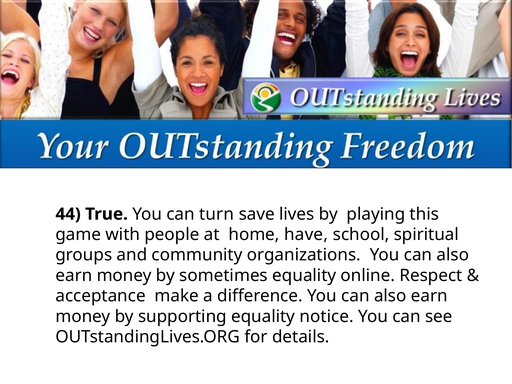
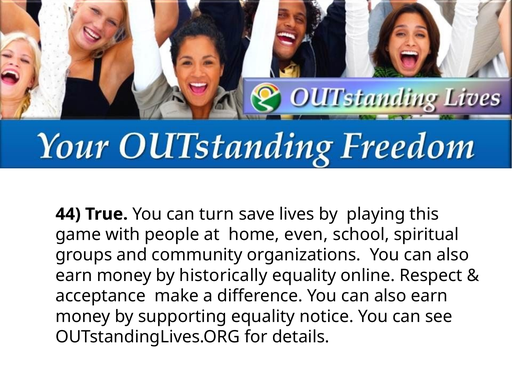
have: have -> even
sometimes: sometimes -> historically
